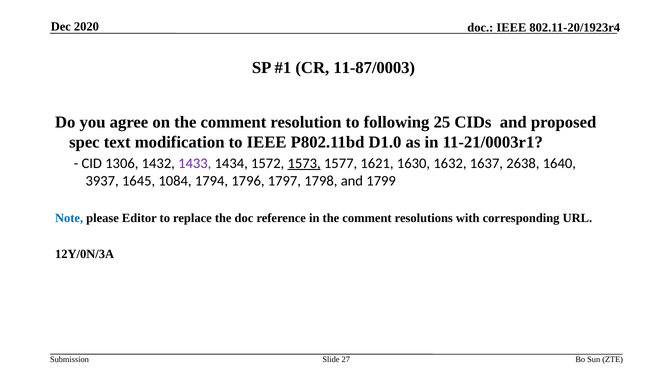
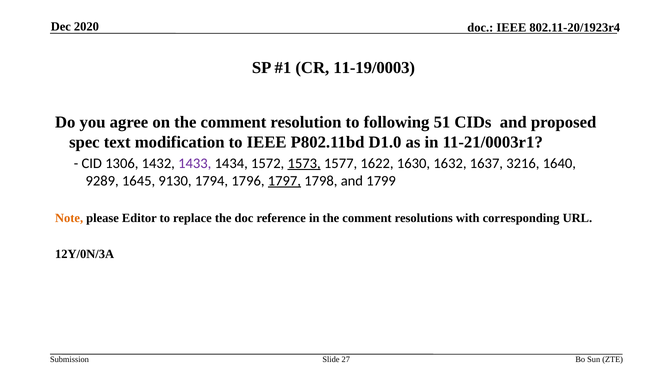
11-87/0003: 11-87/0003 -> 11-19/0003
25: 25 -> 51
1621: 1621 -> 1622
2638: 2638 -> 3216
3937: 3937 -> 9289
1084: 1084 -> 9130
1797 underline: none -> present
Note colour: blue -> orange
